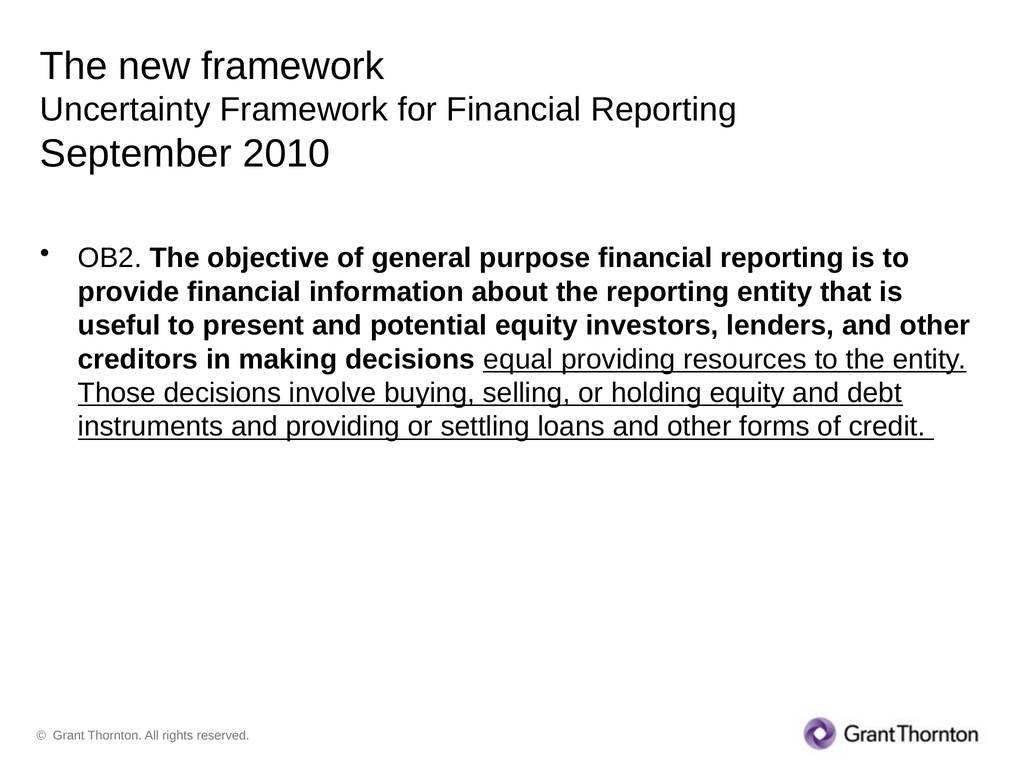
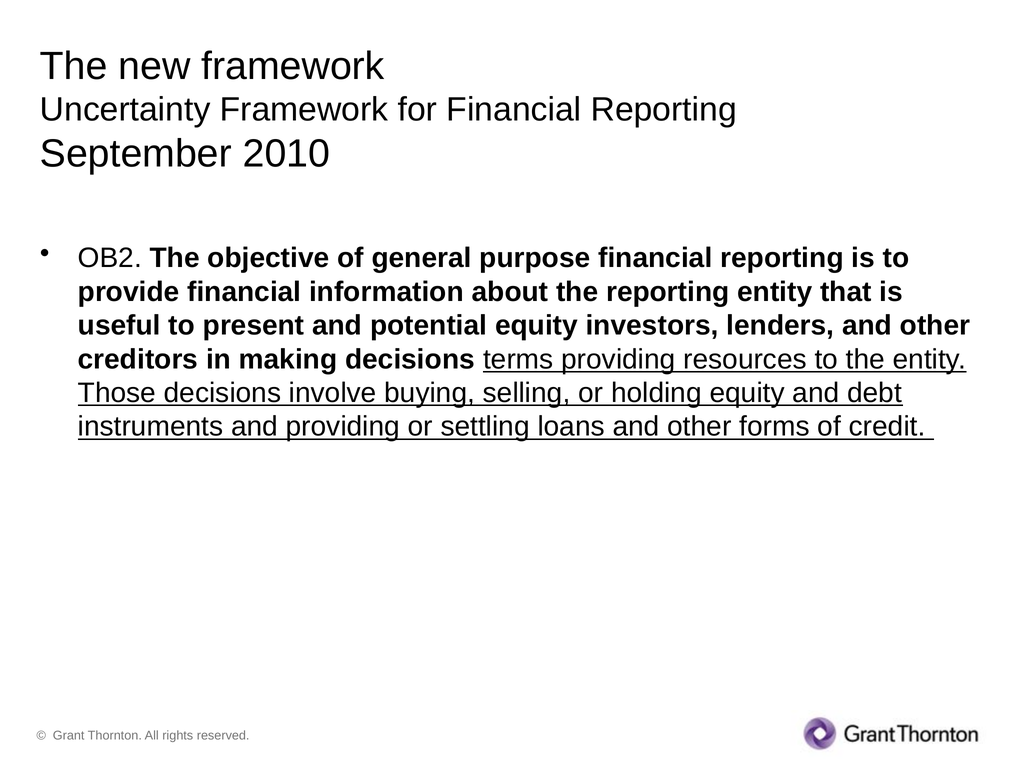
equal: equal -> terms
